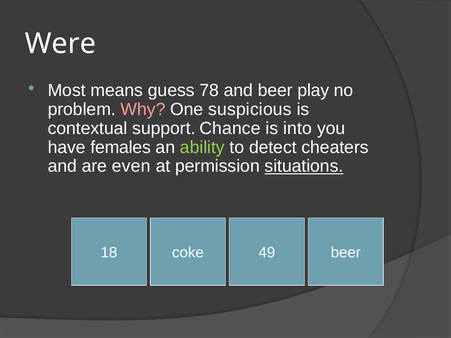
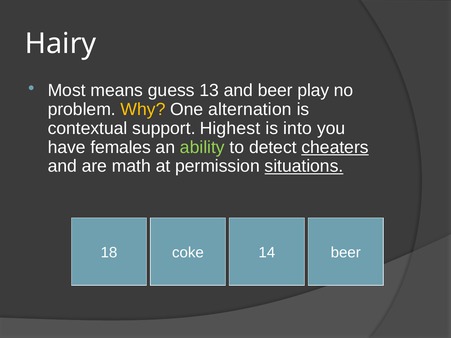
Were: Were -> Hairy
78: 78 -> 13
Why colour: pink -> yellow
suspicious: suspicious -> alternation
Chance: Chance -> Highest
cheaters underline: none -> present
even: even -> math
49: 49 -> 14
